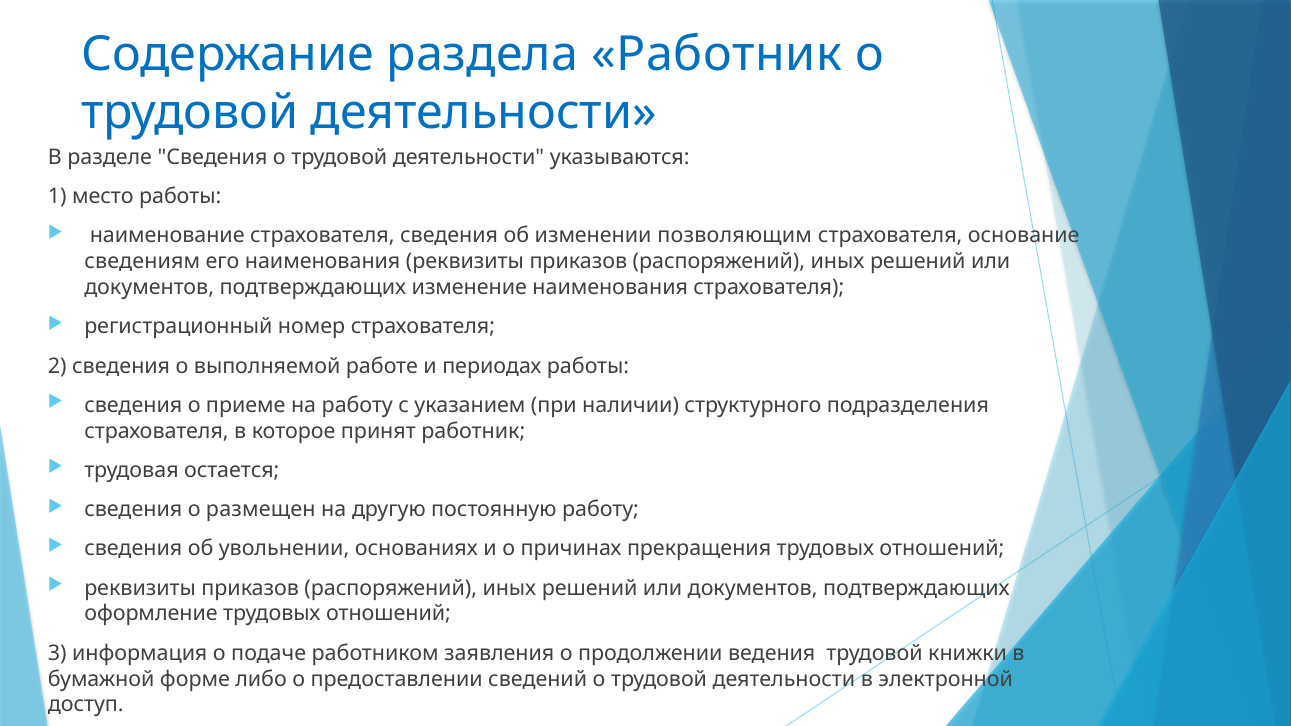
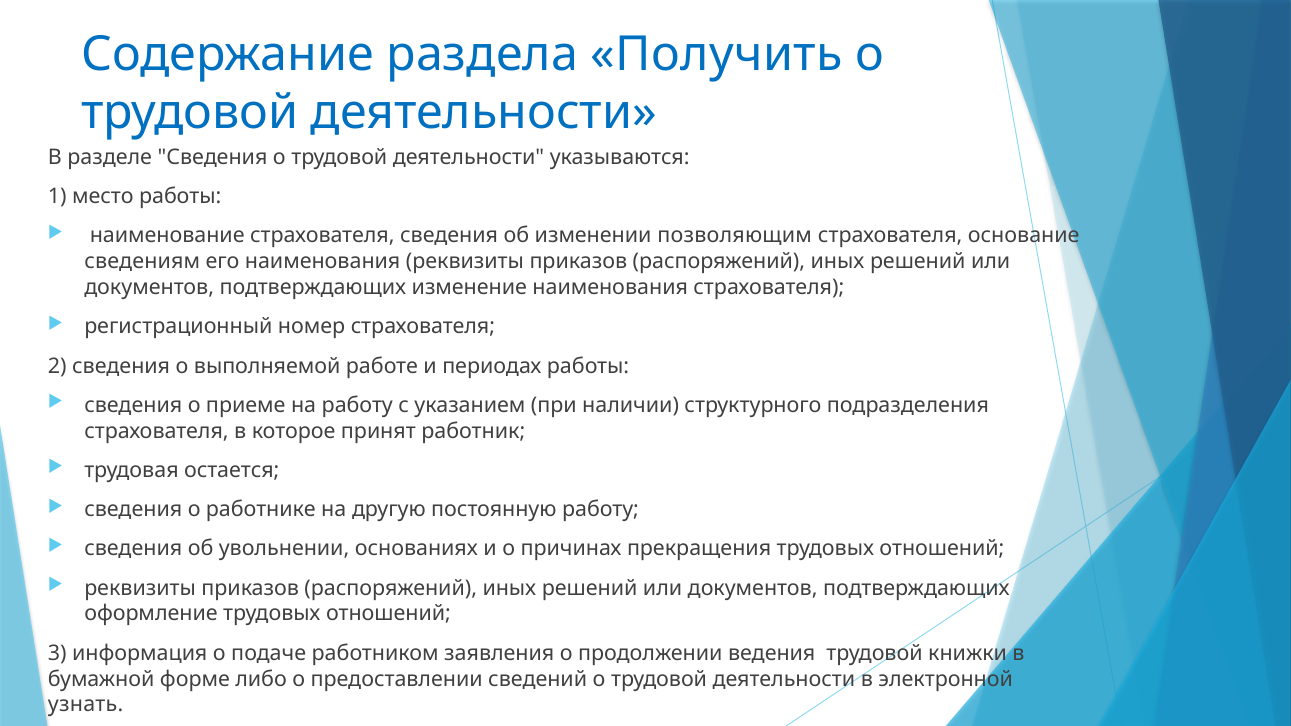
раздела Работник: Работник -> Получить
размещен: размещен -> работнике
доступ: доступ -> узнать
